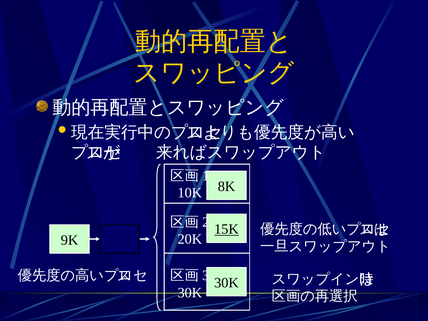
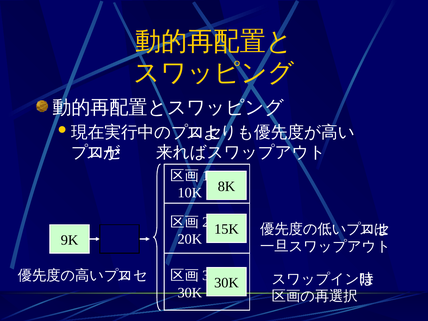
15K underline: present -> none
